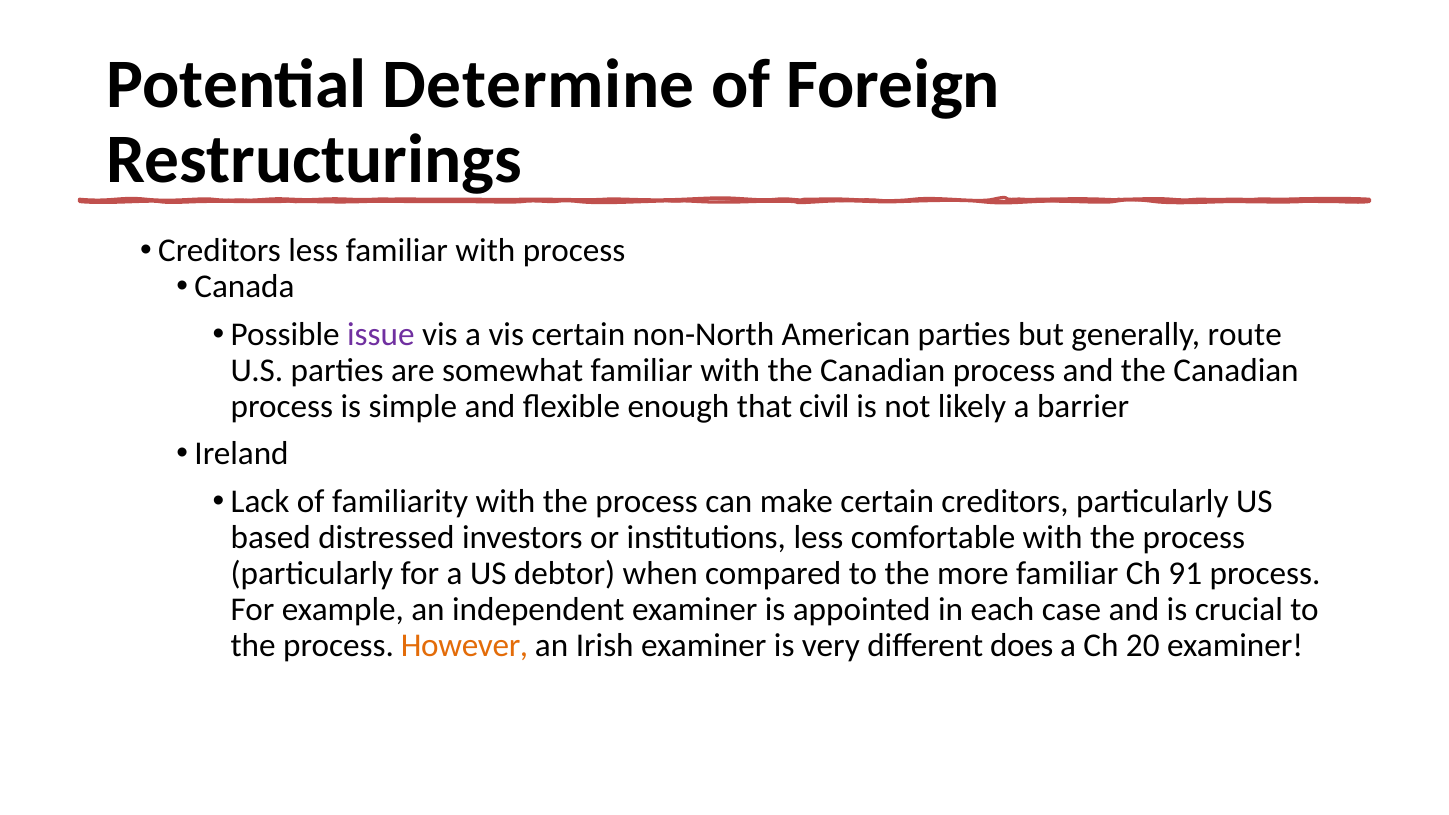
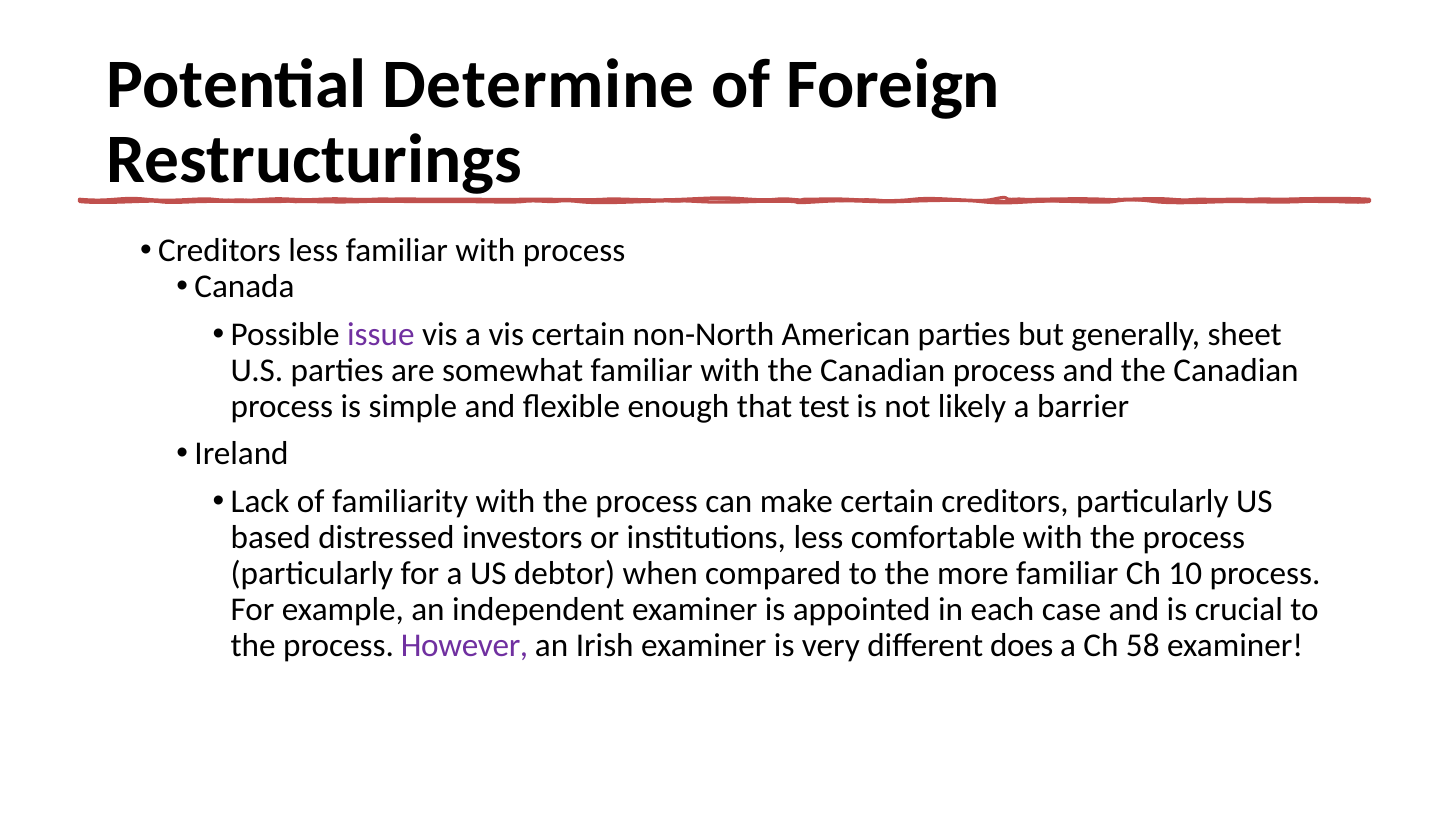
route: route -> sheet
civil: civil -> test
91: 91 -> 10
However colour: orange -> purple
20: 20 -> 58
